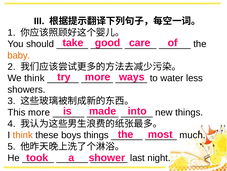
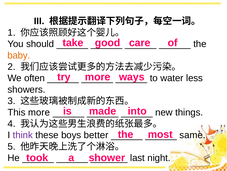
We think: think -> often
think at (23, 135) colour: orange -> purple
boys things: things -> better
much: much -> same
